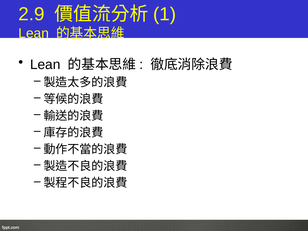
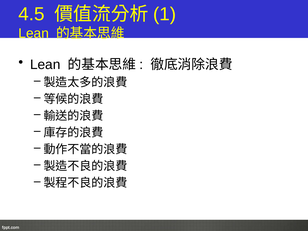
2.9: 2.9 -> 4.5
